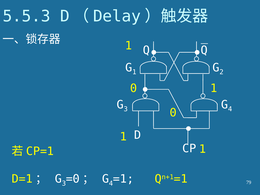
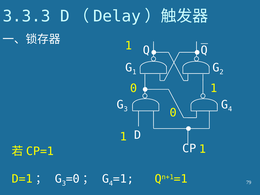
5.5.3: 5.5.3 -> 3.3.3
